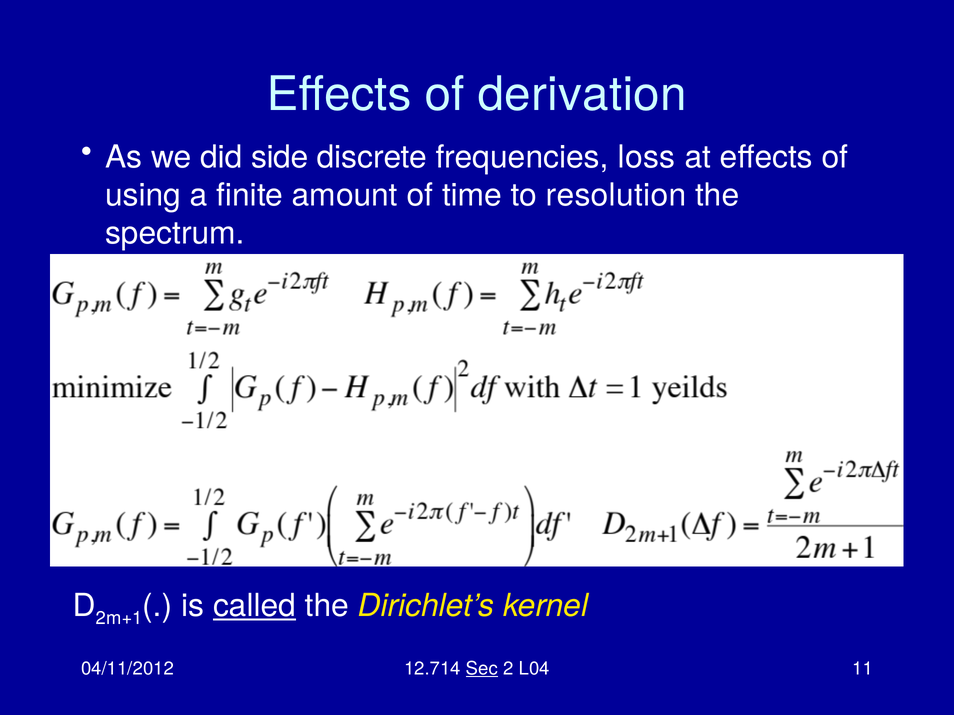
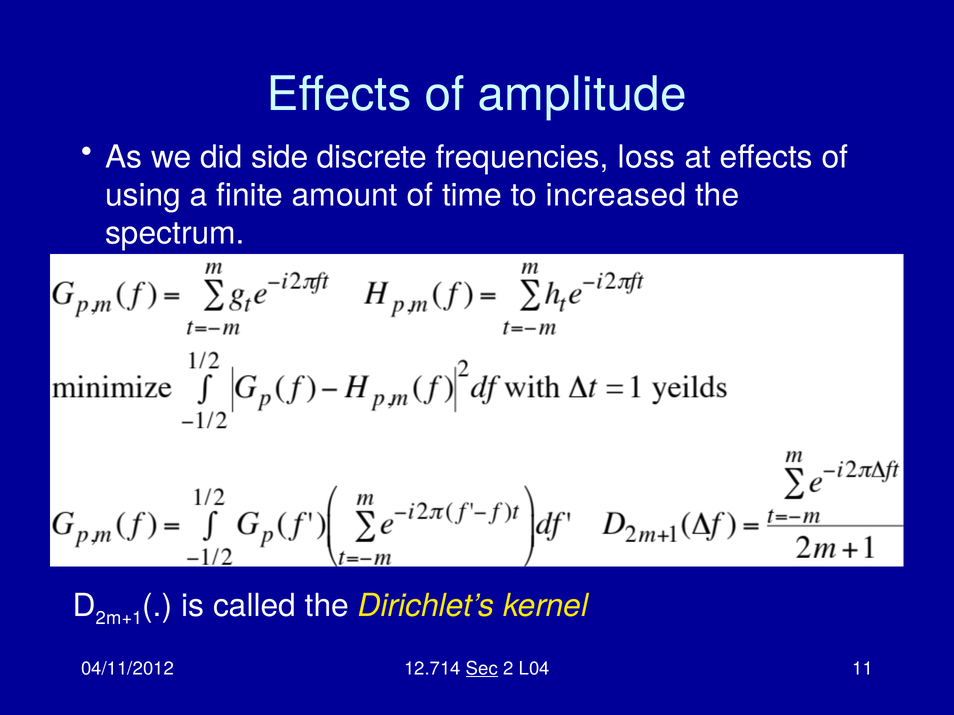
derivation: derivation -> amplitude
resolution: resolution -> increased
called underline: present -> none
